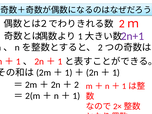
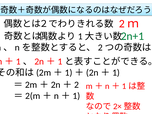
2n+1 colour: purple -> green
